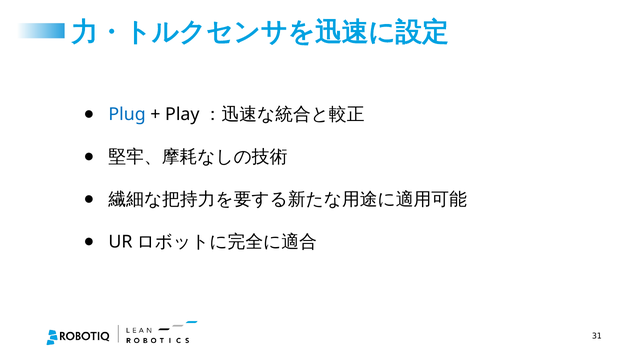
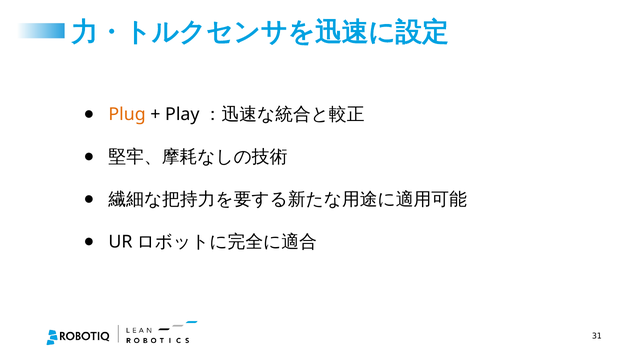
Plug colour: blue -> orange
